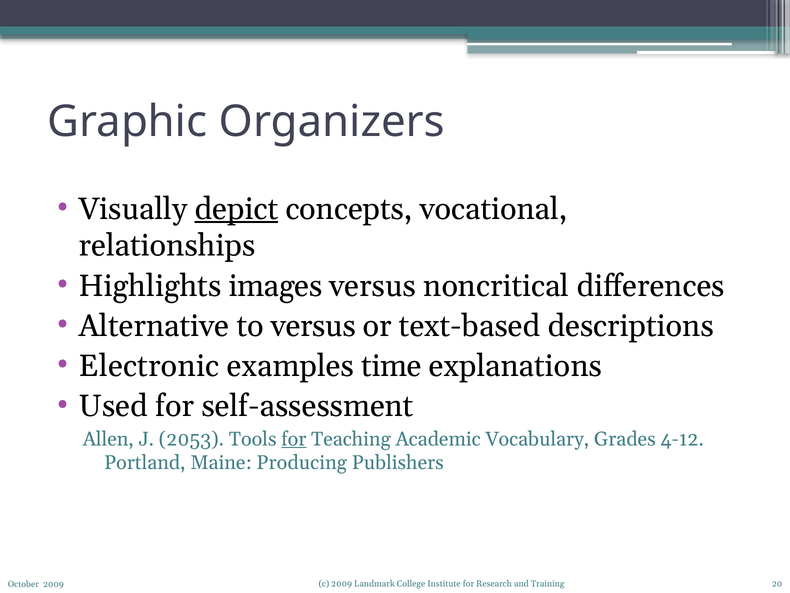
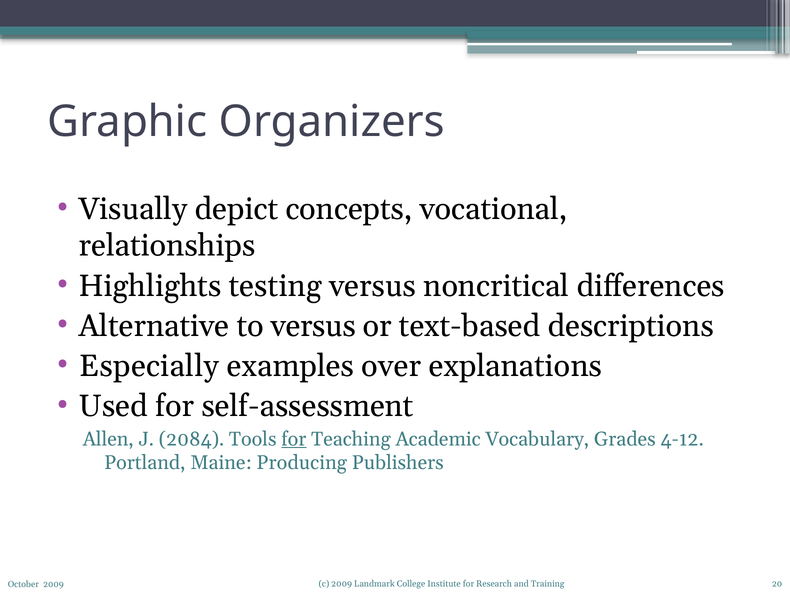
depict underline: present -> none
images: images -> testing
Electronic: Electronic -> Especially
time: time -> over
2053: 2053 -> 2084
